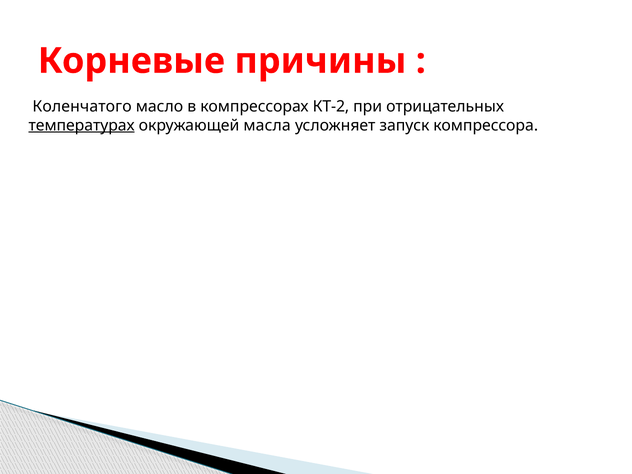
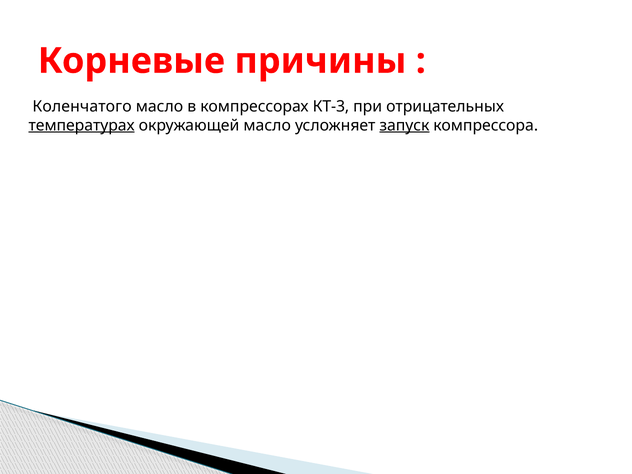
КТ-2: КТ-2 -> КТ-3
окружающей масла: масла -> масло
запуск underline: none -> present
